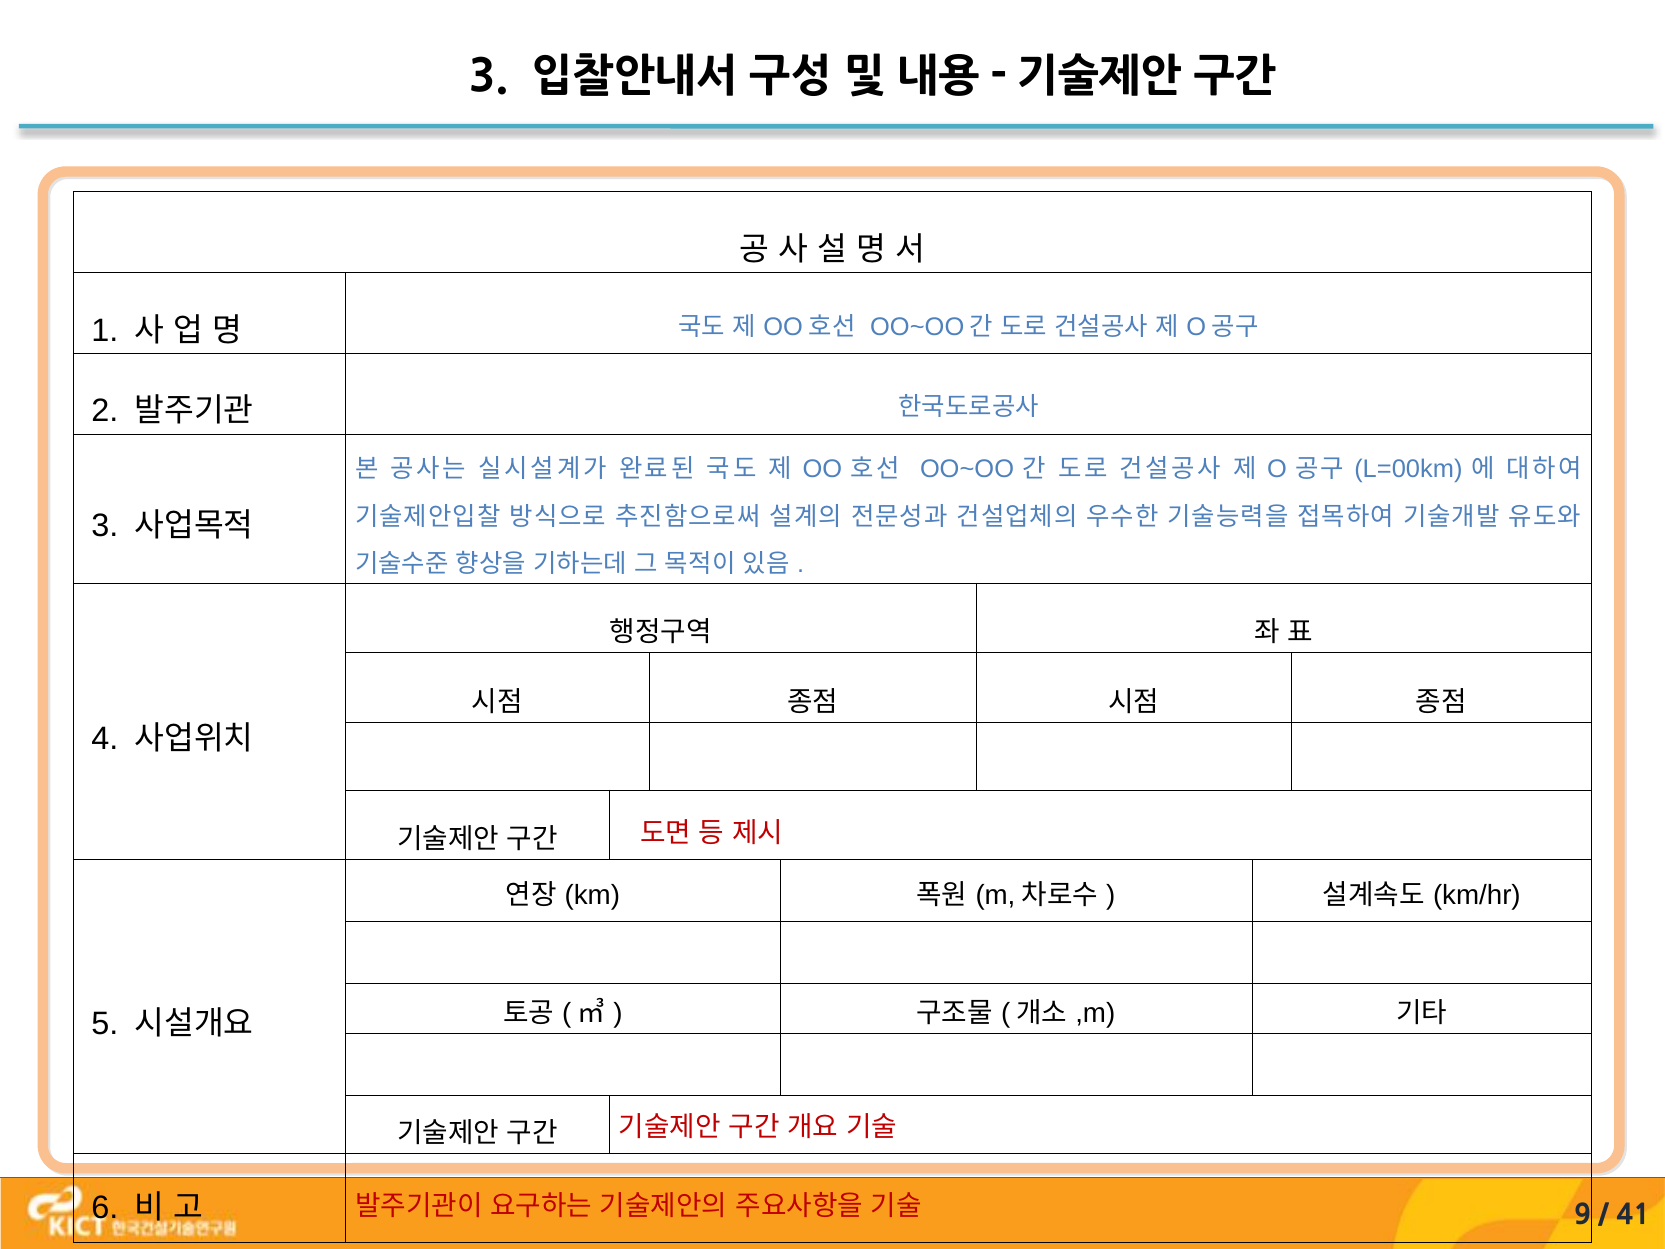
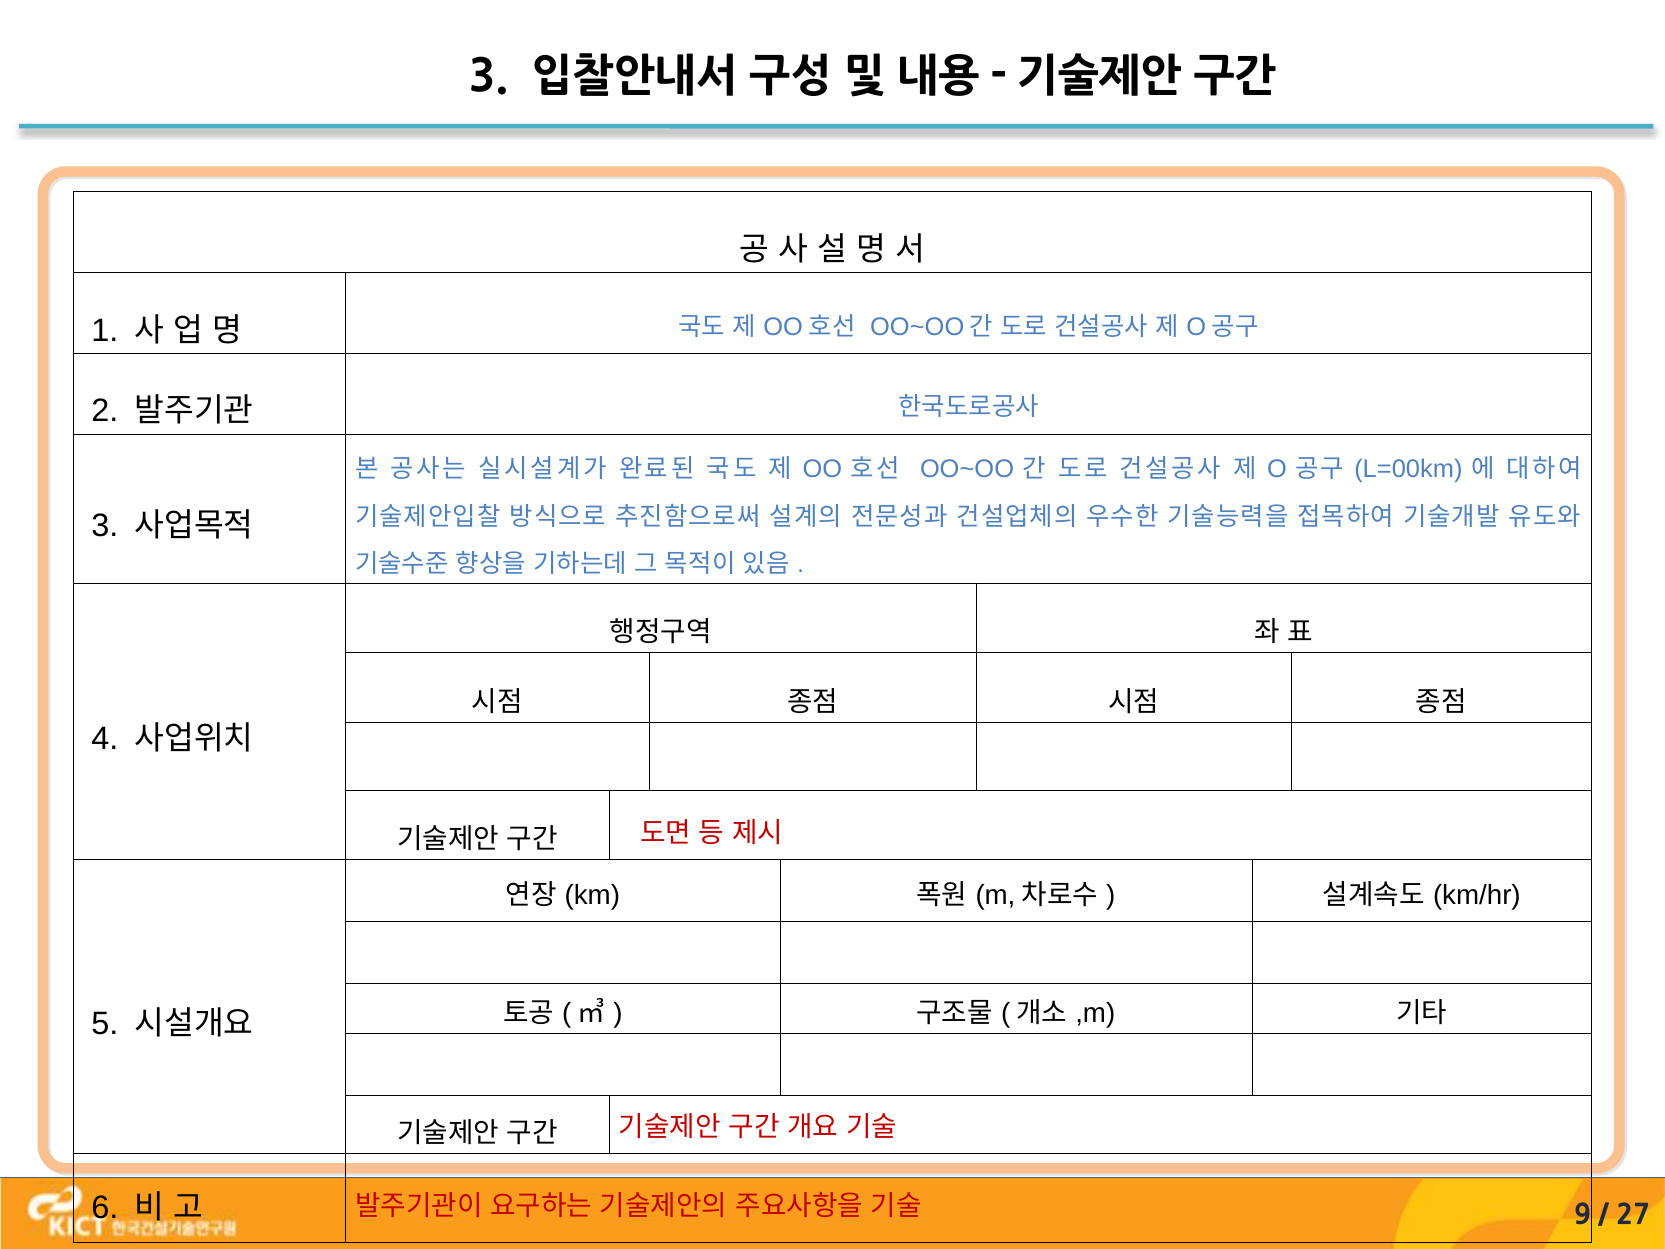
41: 41 -> 27
